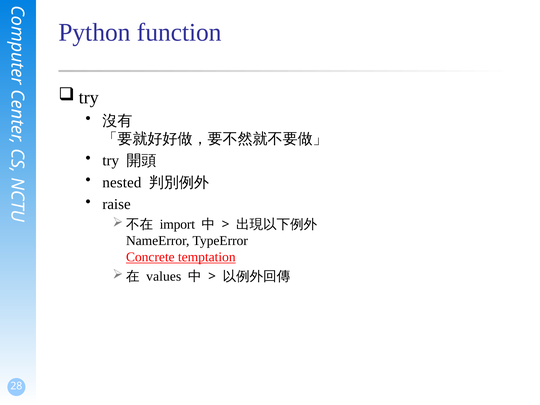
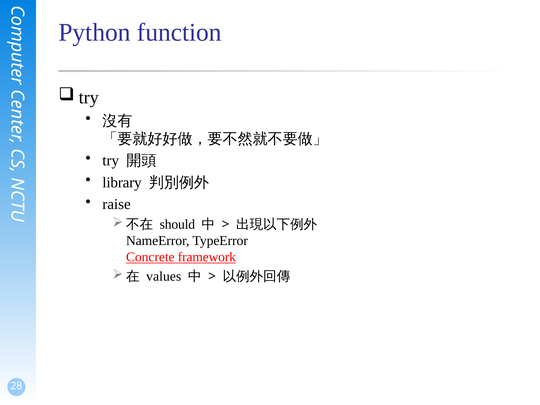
nested: nested -> library
import: import -> should
temptation: temptation -> framework
